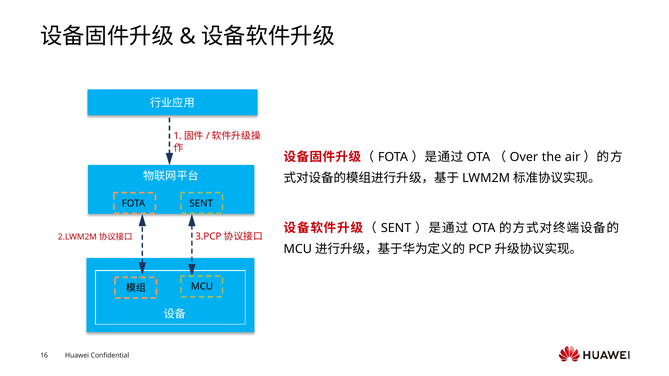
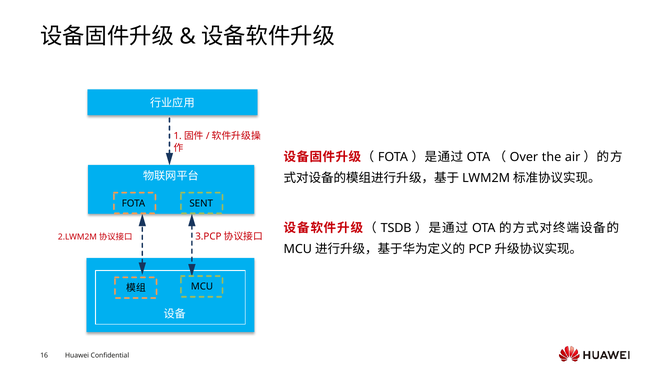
SENT at (396, 228): SENT -> TSDB
